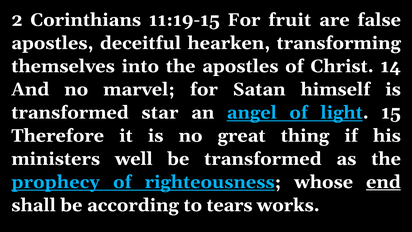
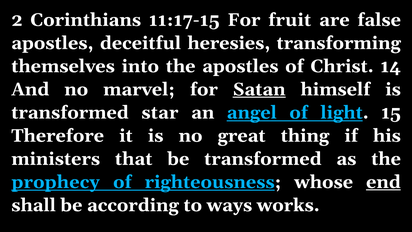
11:19-15: 11:19-15 -> 11:17-15
hearken: hearken -> heresies
Satan underline: none -> present
well: well -> that
tears: tears -> ways
